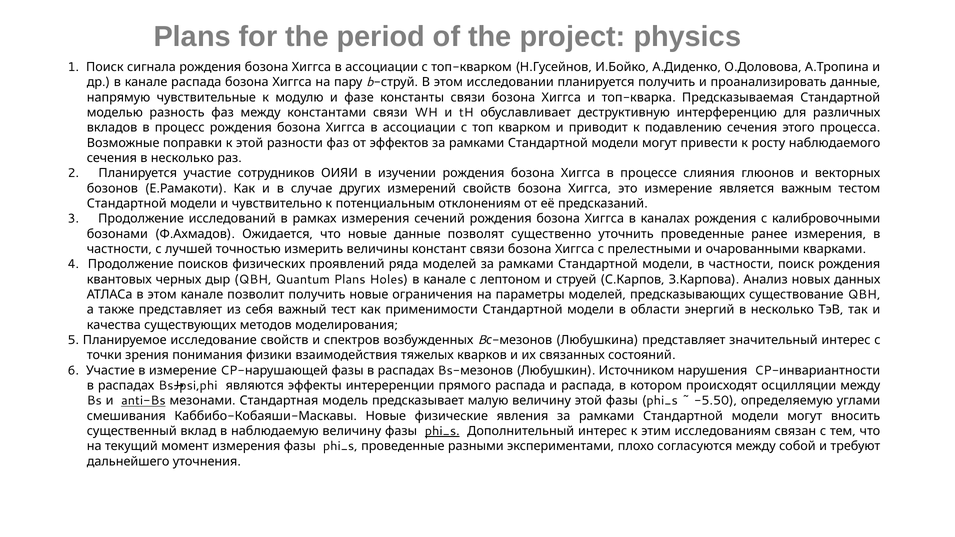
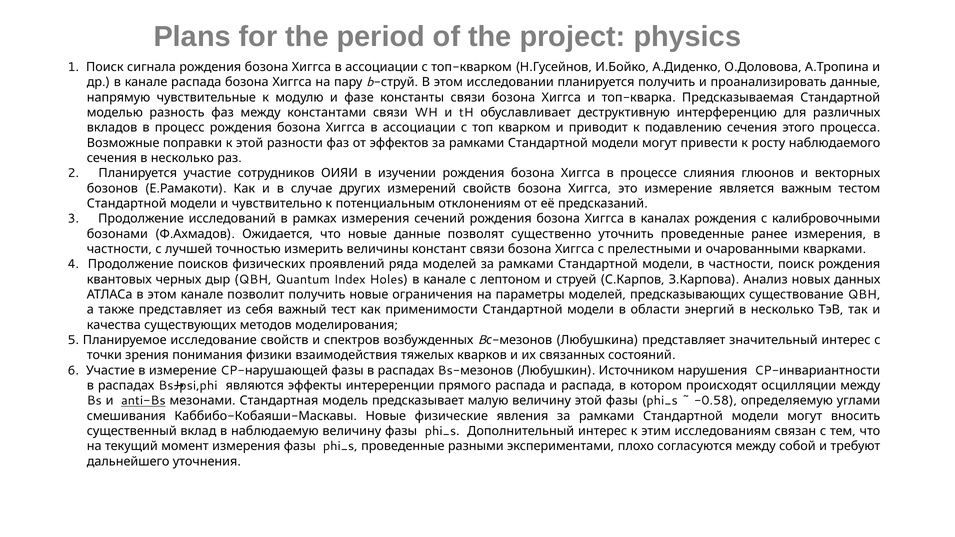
Quantum Plans: Plans -> Index
-5.50: -5.50 -> -0.58
phi_s at (442, 431) underline: present -> none
